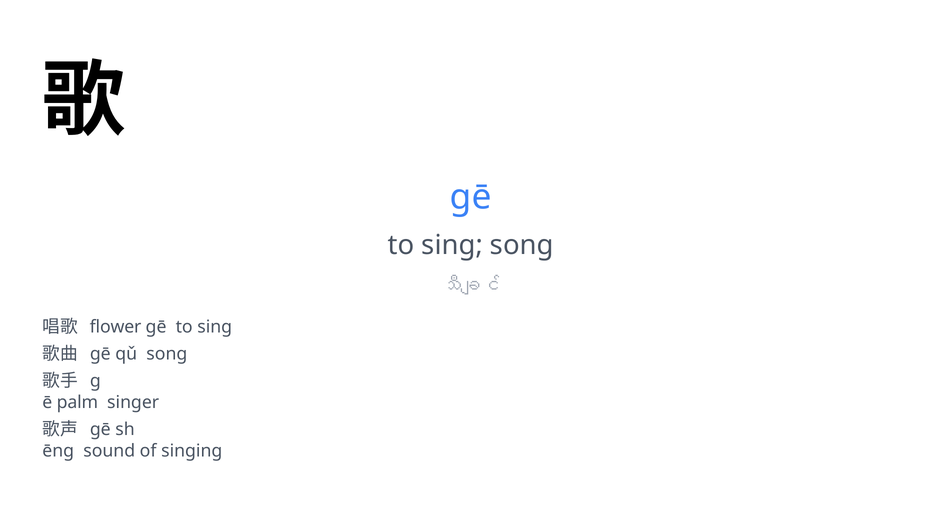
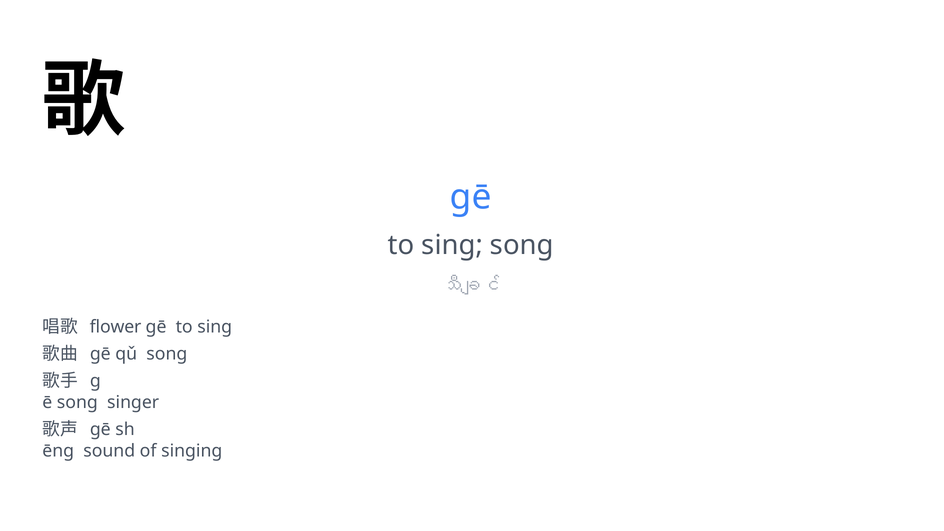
ē palm: palm -> song
